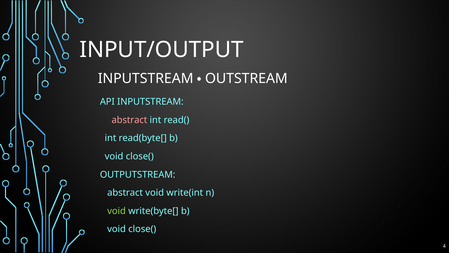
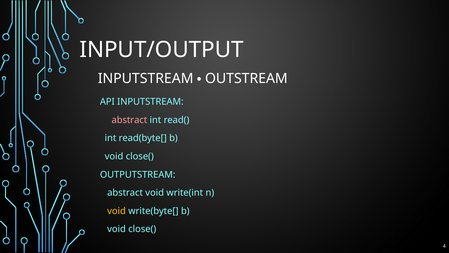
void at (116, 211) colour: light green -> yellow
